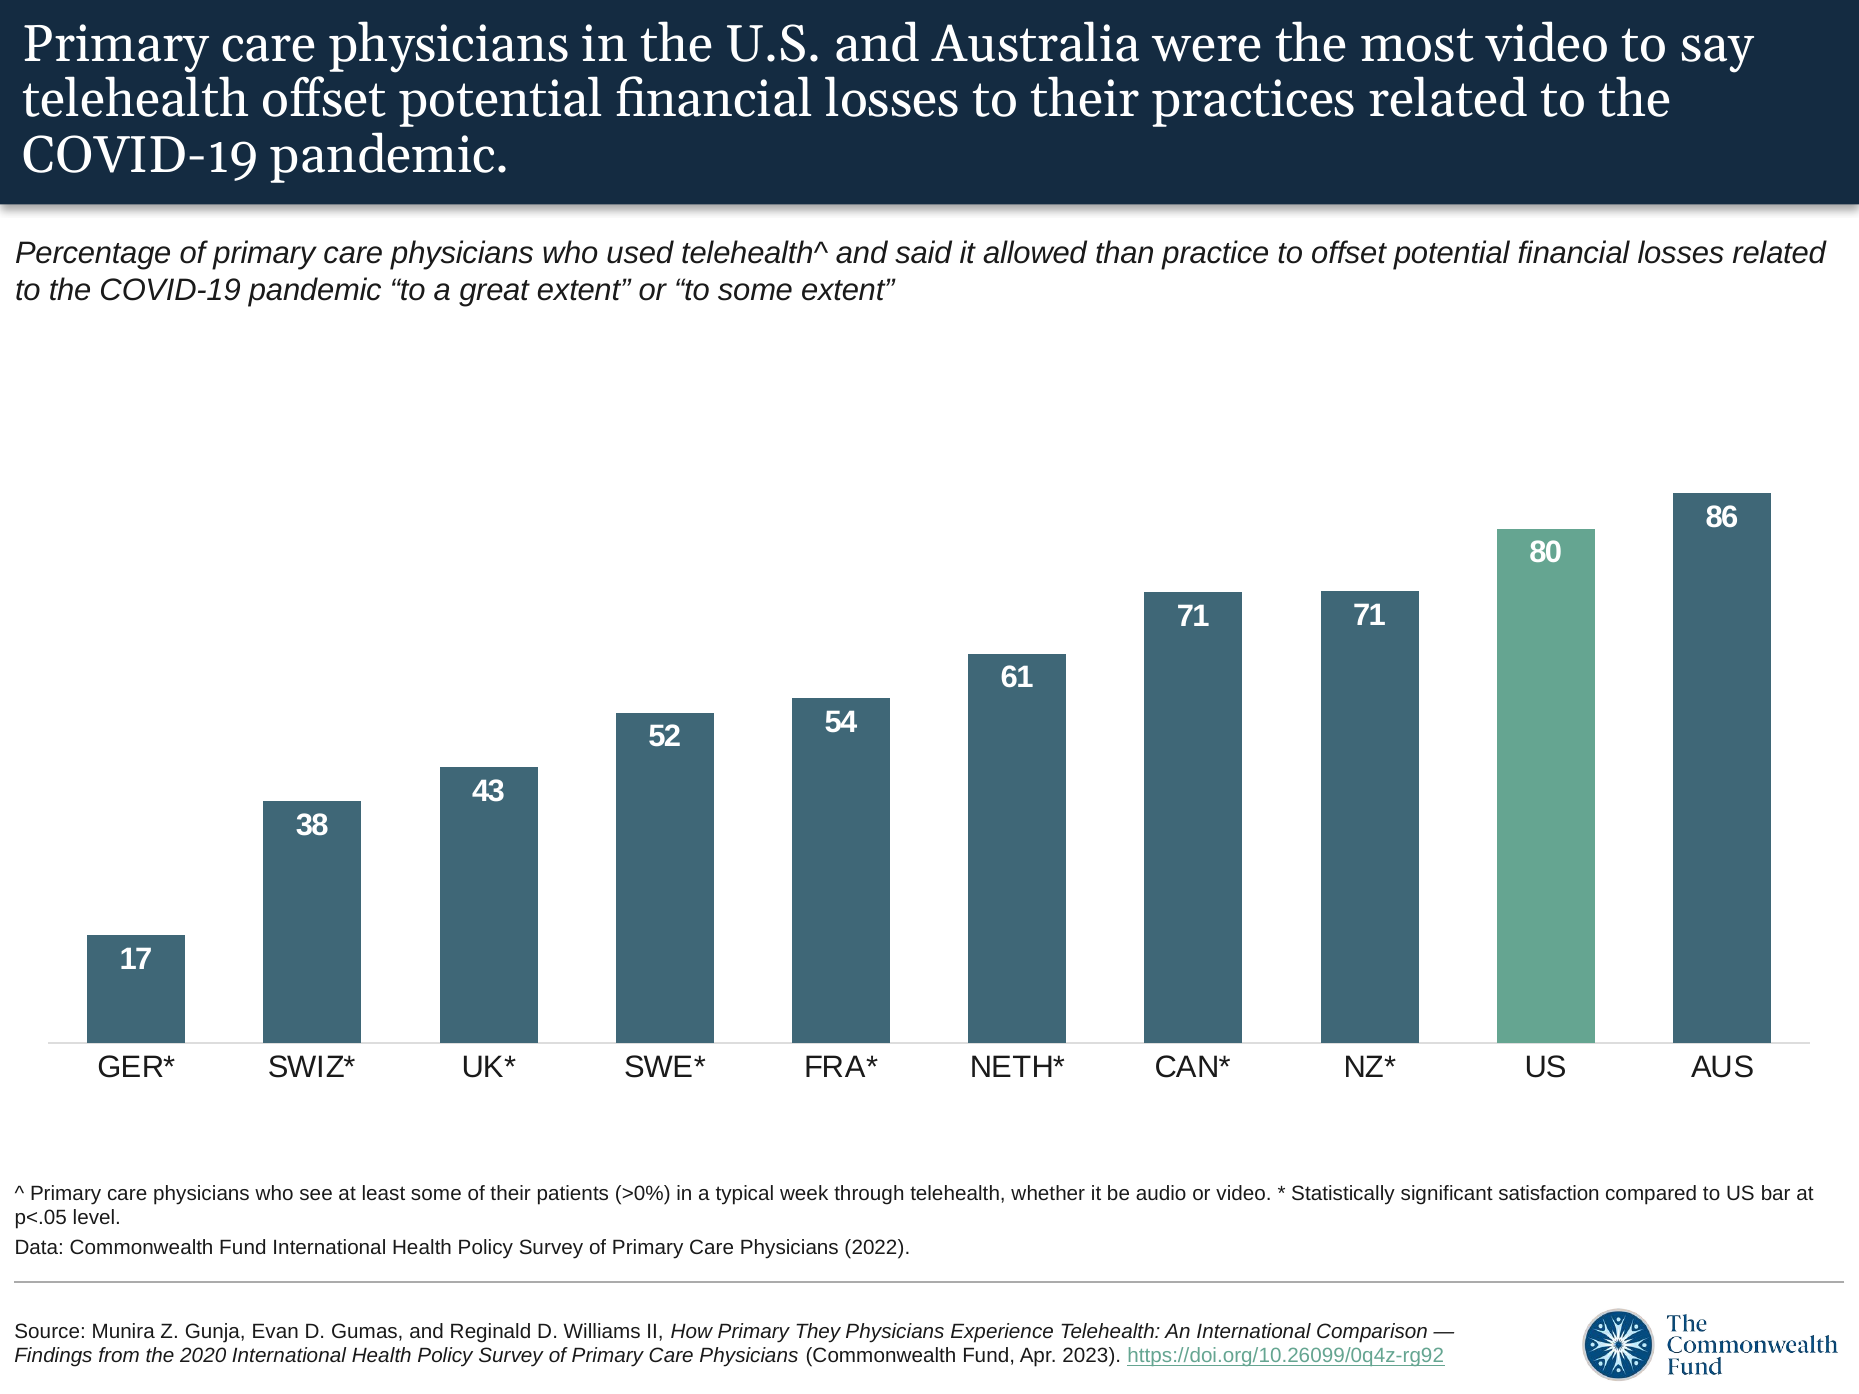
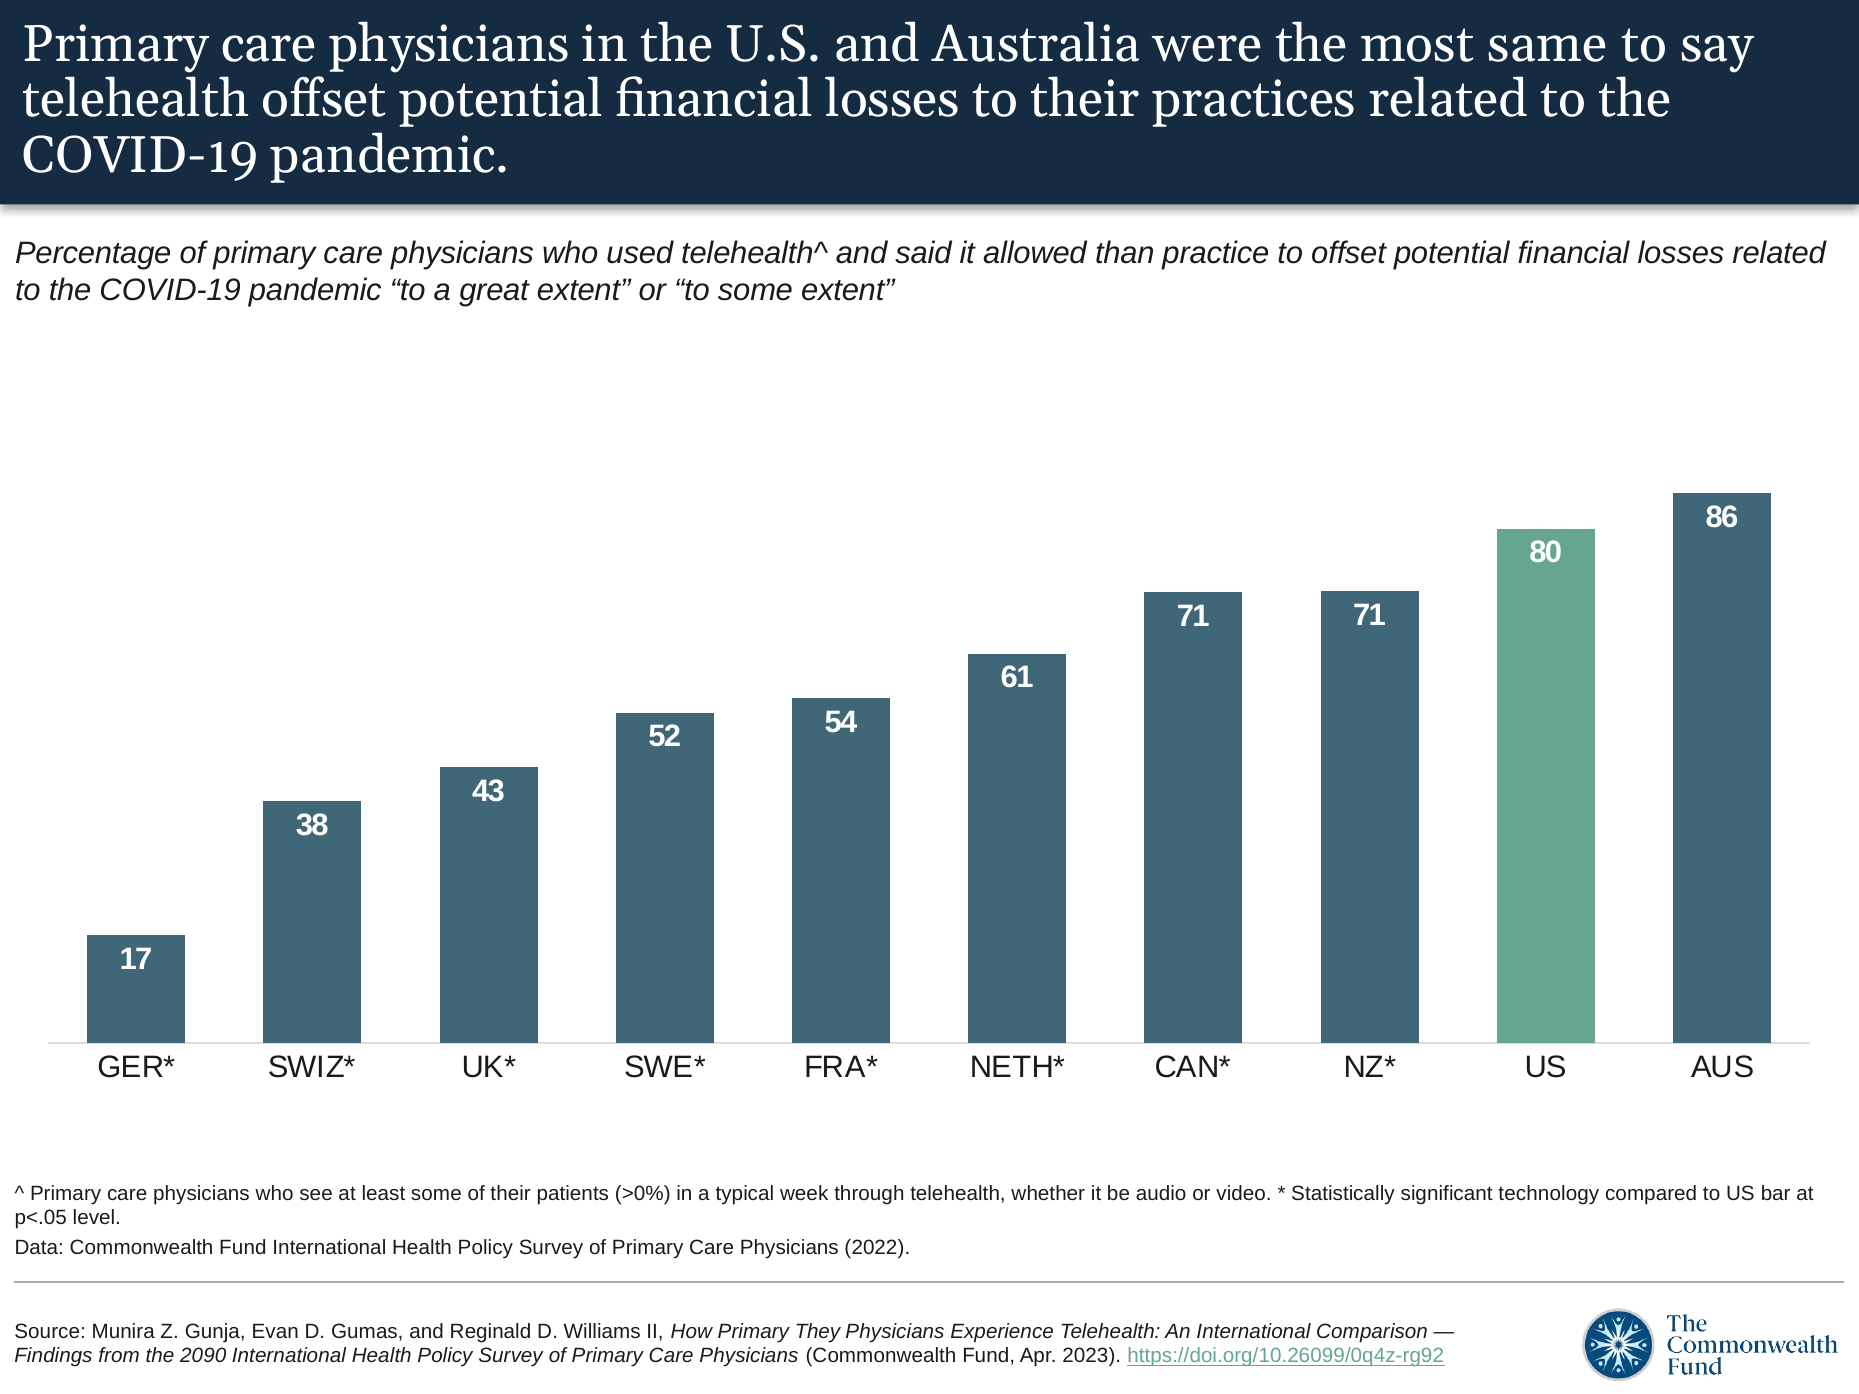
most video: video -> same
satisfaction: satisfaction -> technology
2020: 2020 -> 2090
